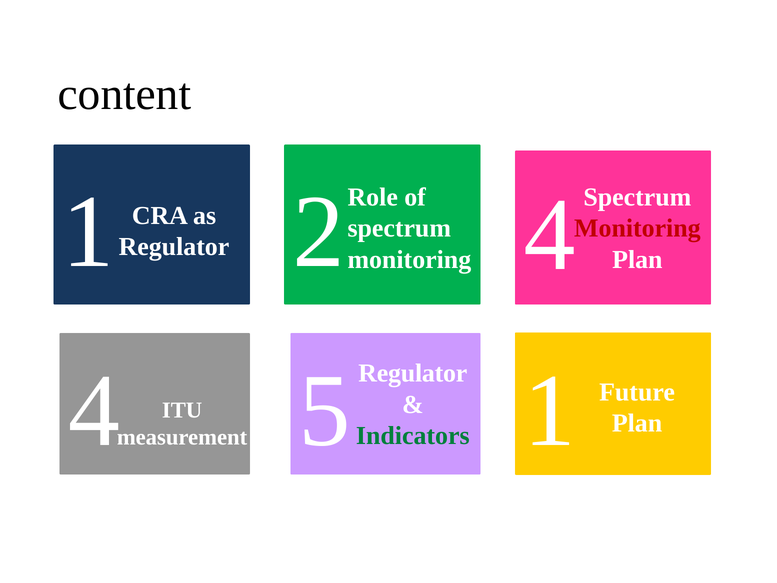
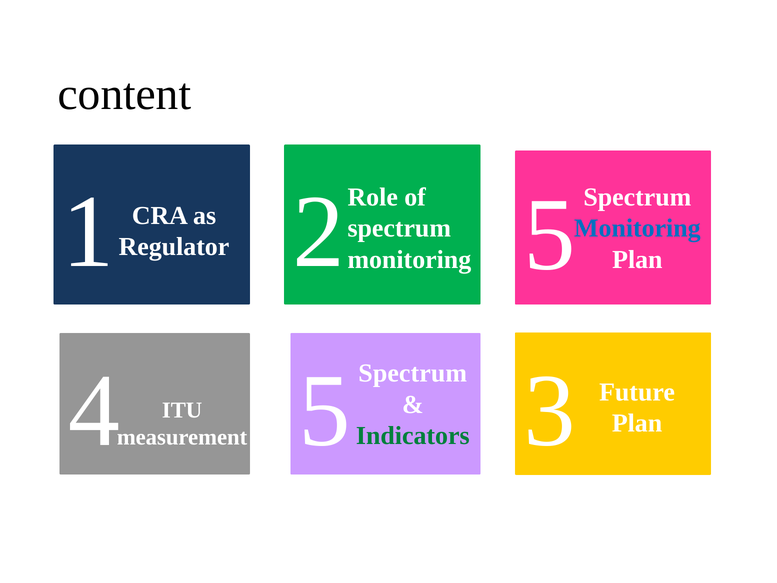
2 4: 4 -> 5
Monitoring at (637, 228) colour: red -> blue
Regulator at (413, 373): Regulator -> Spectrum
5 1: 1 -> 3
